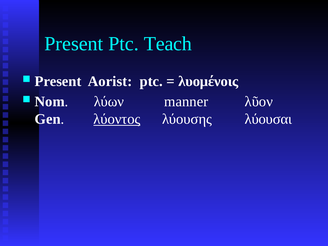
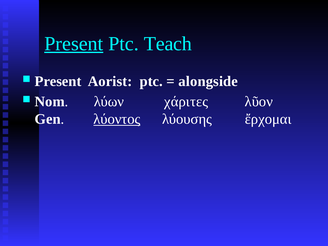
Present at (74, 44) underline: none -> present
λυομένοις: λυομένοις -> alongside
manner: manner -> χάριτες
λύουσαι: λύουσαι -> ἔρχομαι
